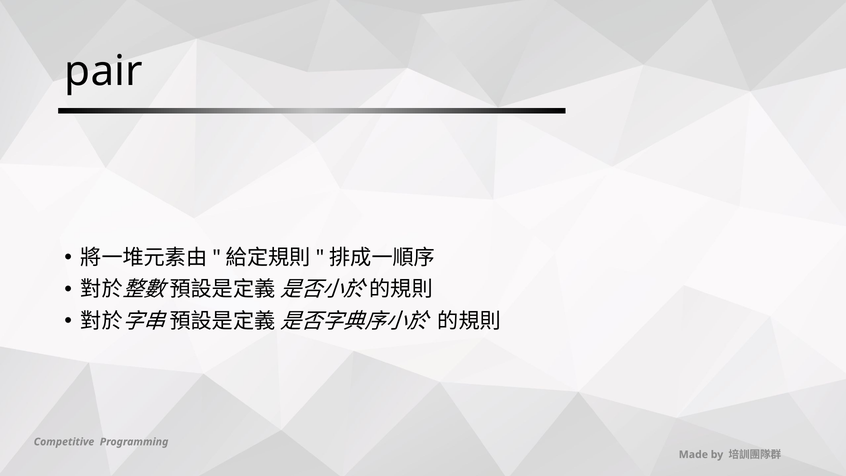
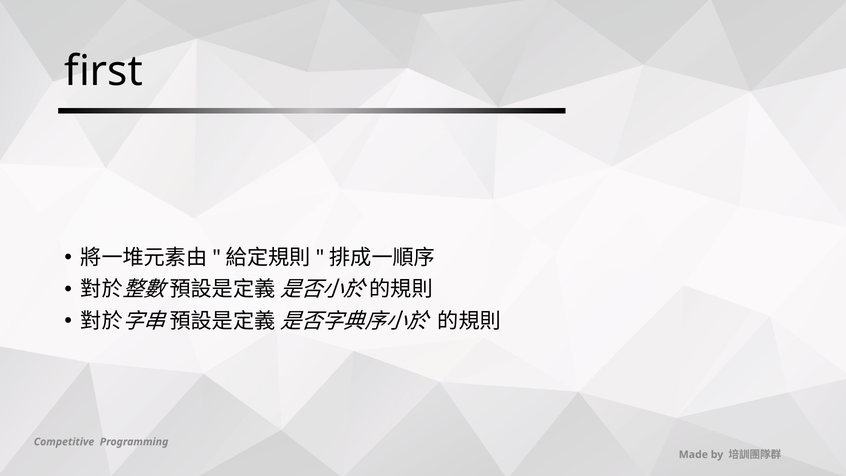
pair: pair -> first
